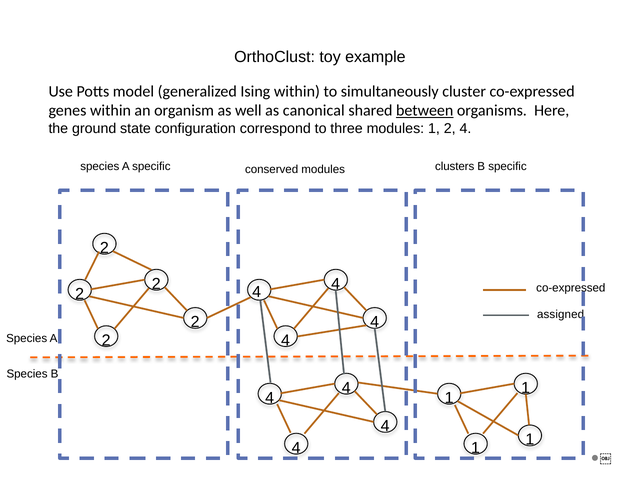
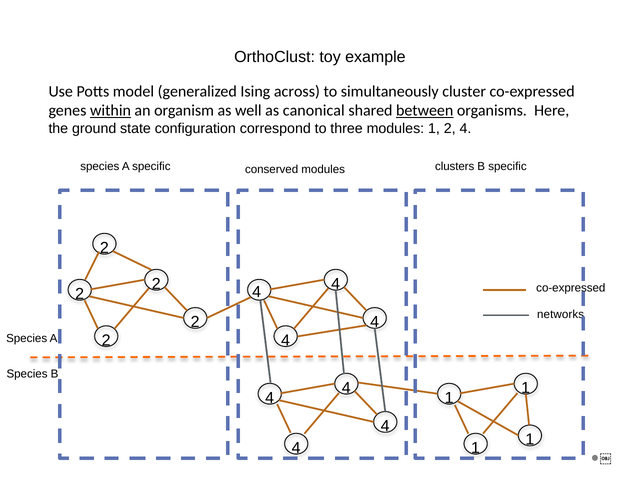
Ising within: within -> across
within at (111, 110) underline: none -> present
assigned: assigned -> networks
